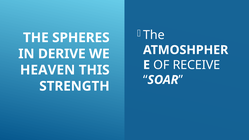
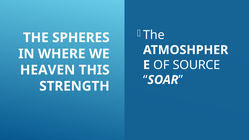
DERIVE: DERIVE -> WHERE
RECEIVE: RECEIVE -> SOURCE
